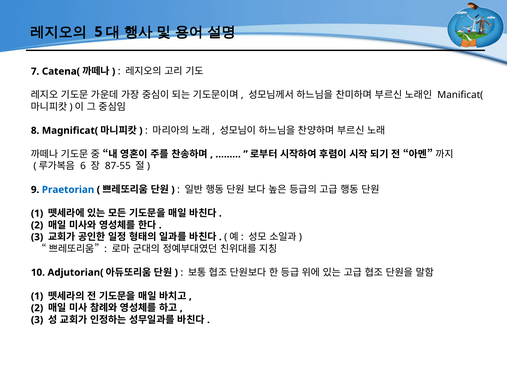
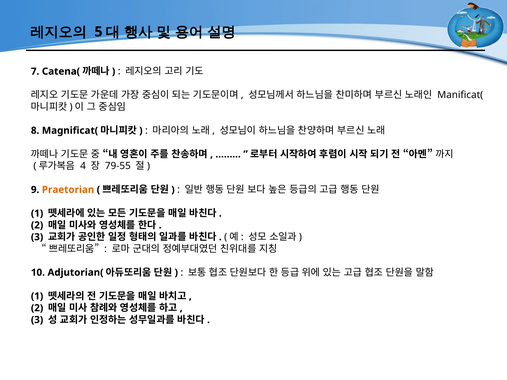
6: 6 -> 4
87-55: 87-55 -> 79-55
Praetorian colour: blue -> orange
